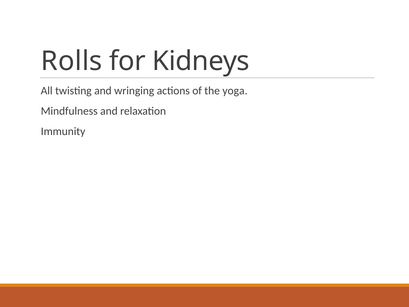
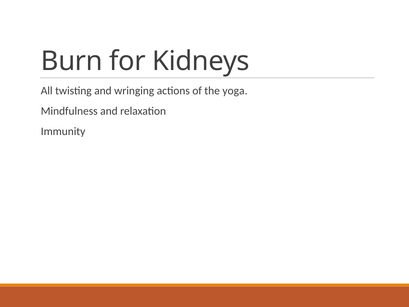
Rolls: Rolls -> Burn
